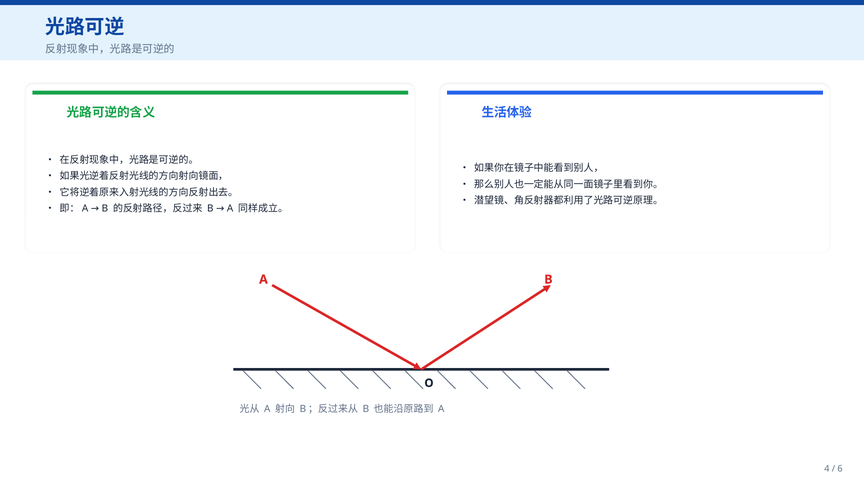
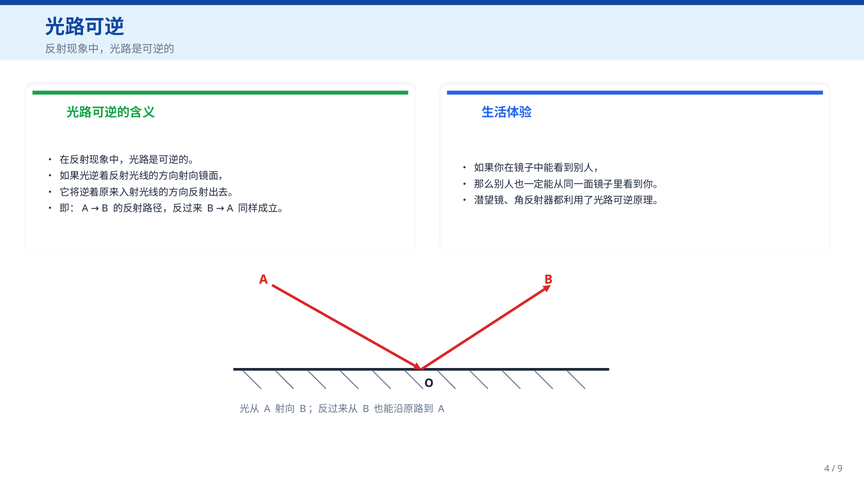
6: 6 -> 9
